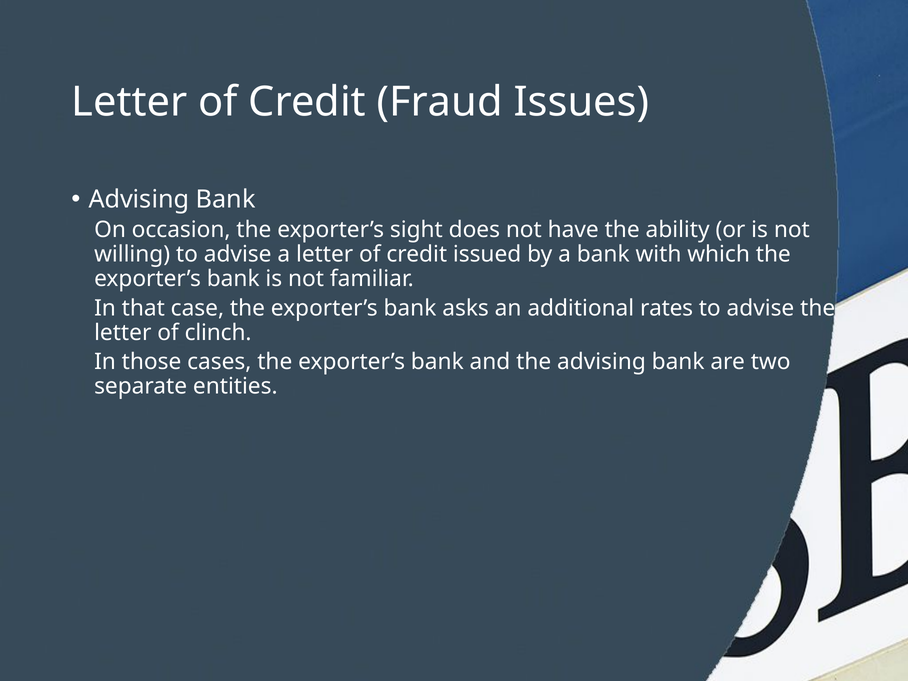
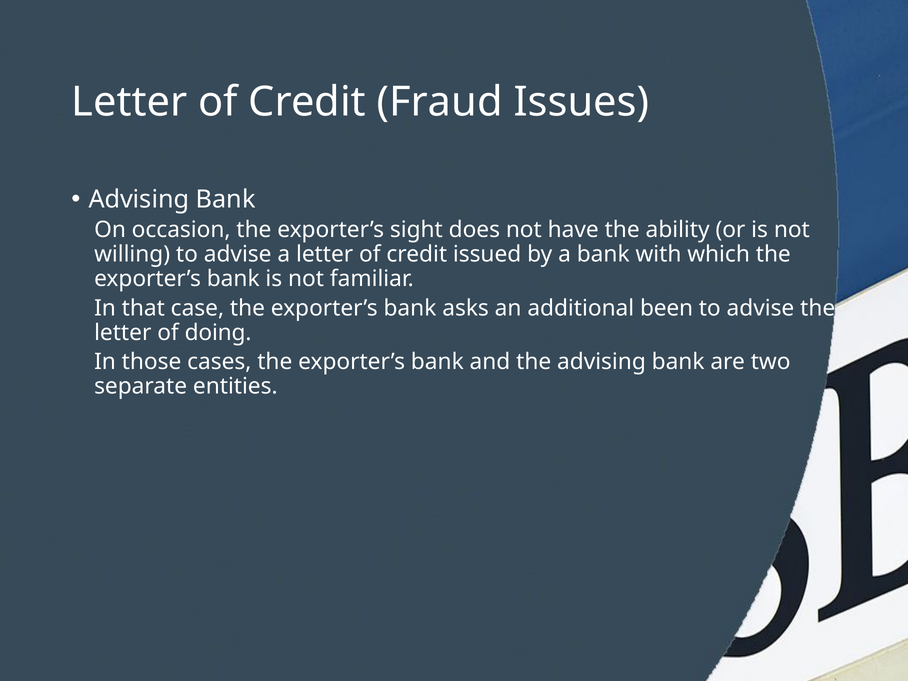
rates: rates -> been
clinch: clinch -> doing
